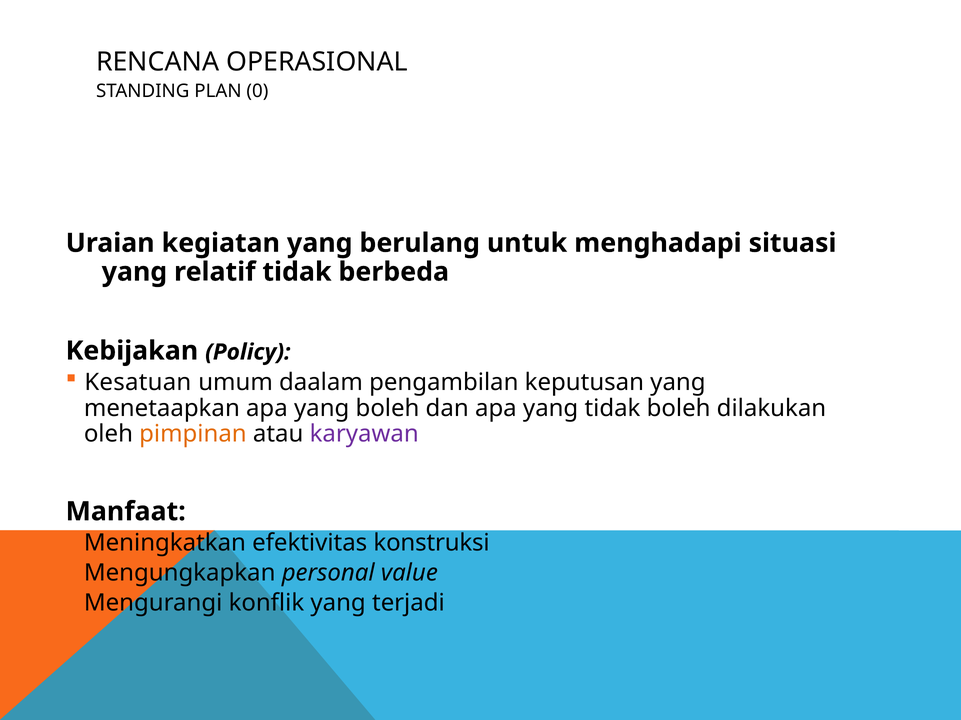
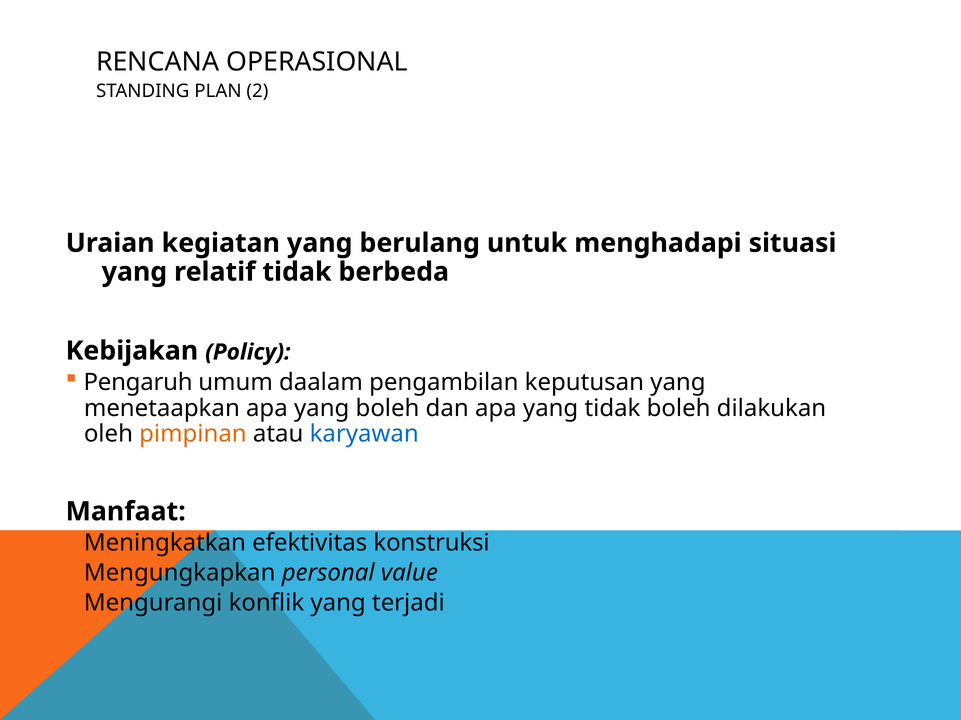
0: 0 -> 2
Kesatuan: Kesatuan -> Pengaruh
karyawan colour: purple -> blue
